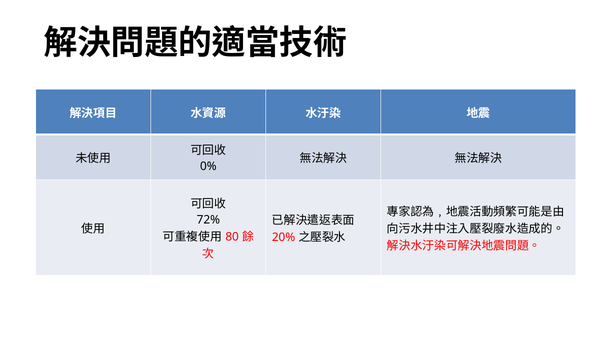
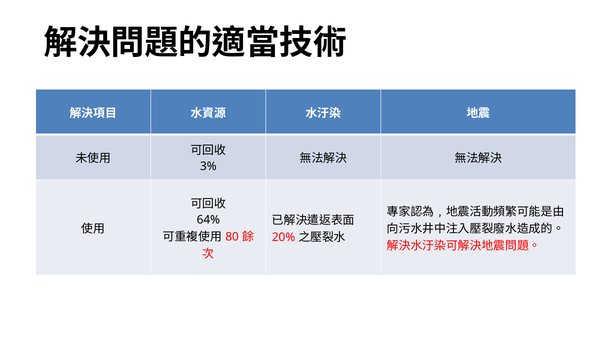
0%: 0% -> 3%
72%: 72% -> 64%
